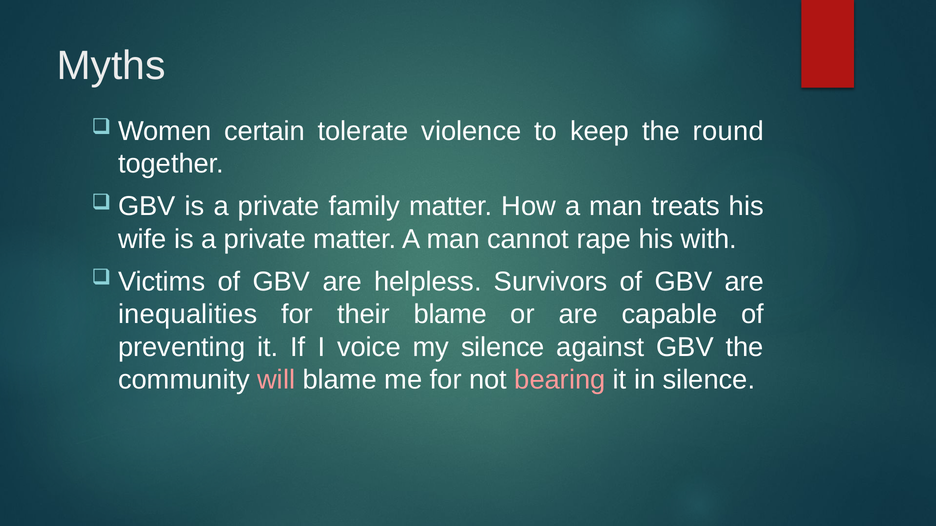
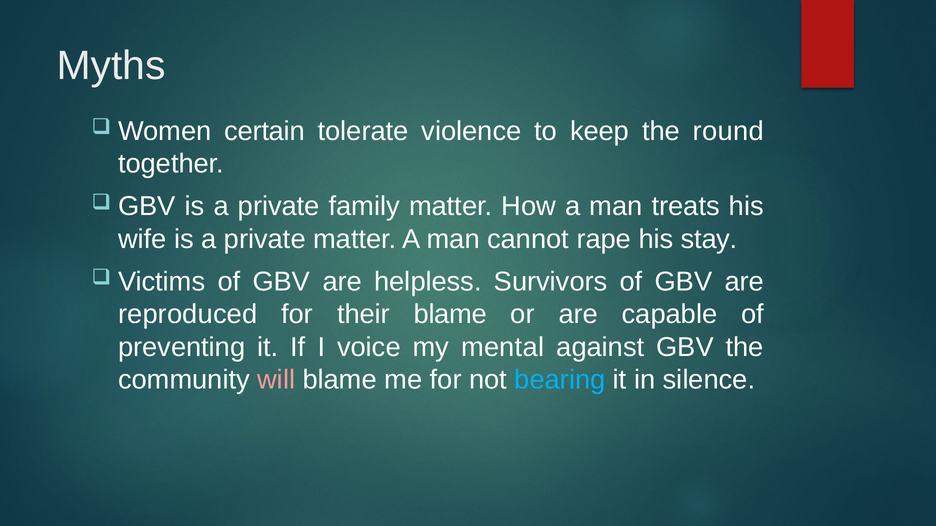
with: with -> stay
inequalities: inequalities -> reproduced
my silence: silence -> mental
bearing colour: pink -> light blue
